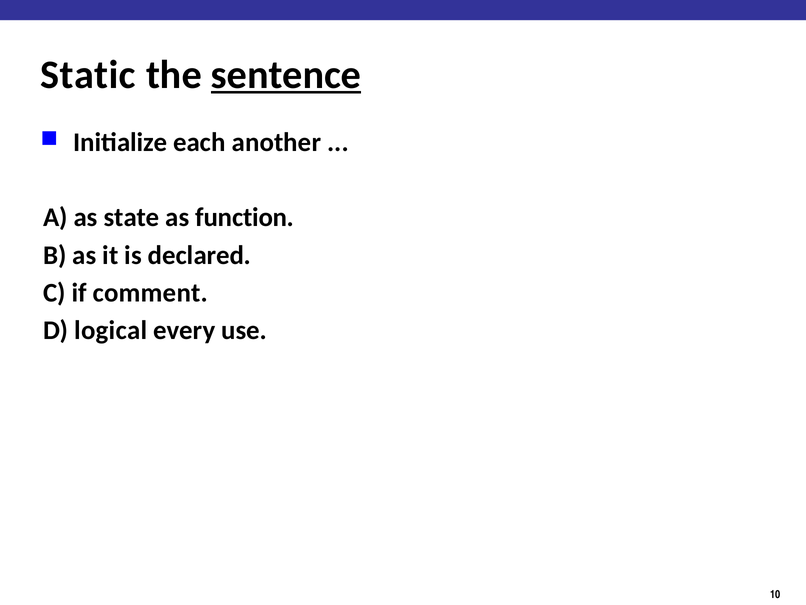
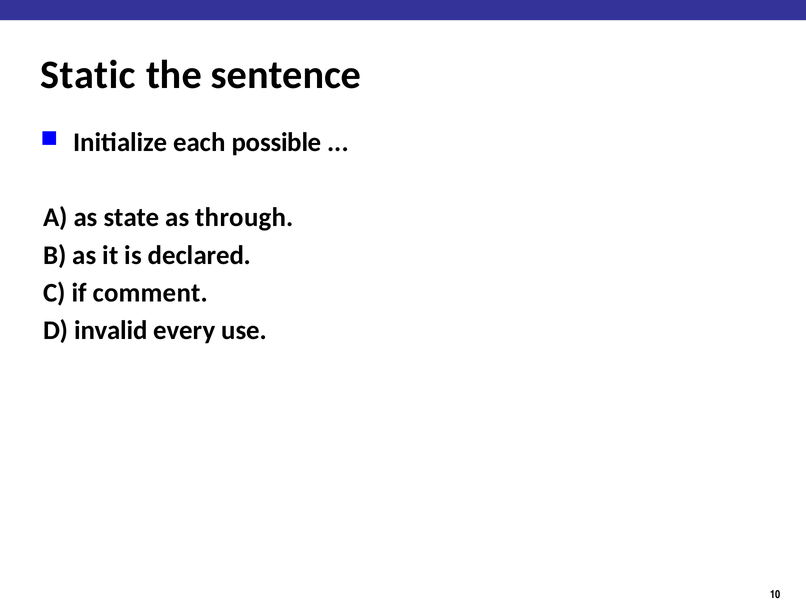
sentence underline: present -> none
another: another -> possible
function: function -> through
logical: logical -> invalid
